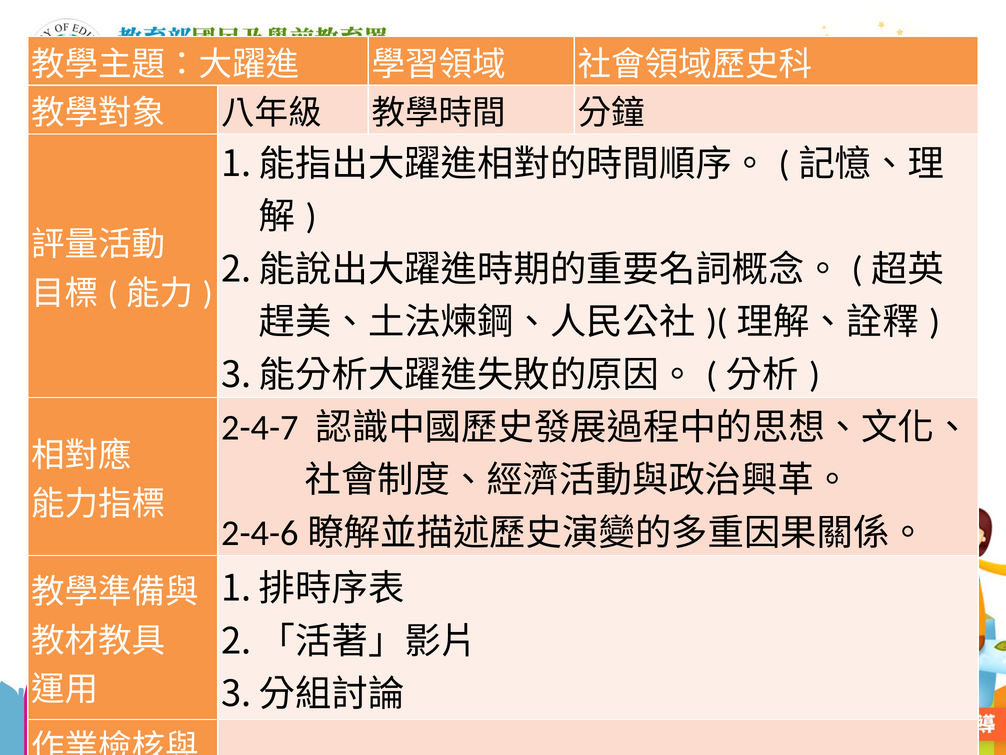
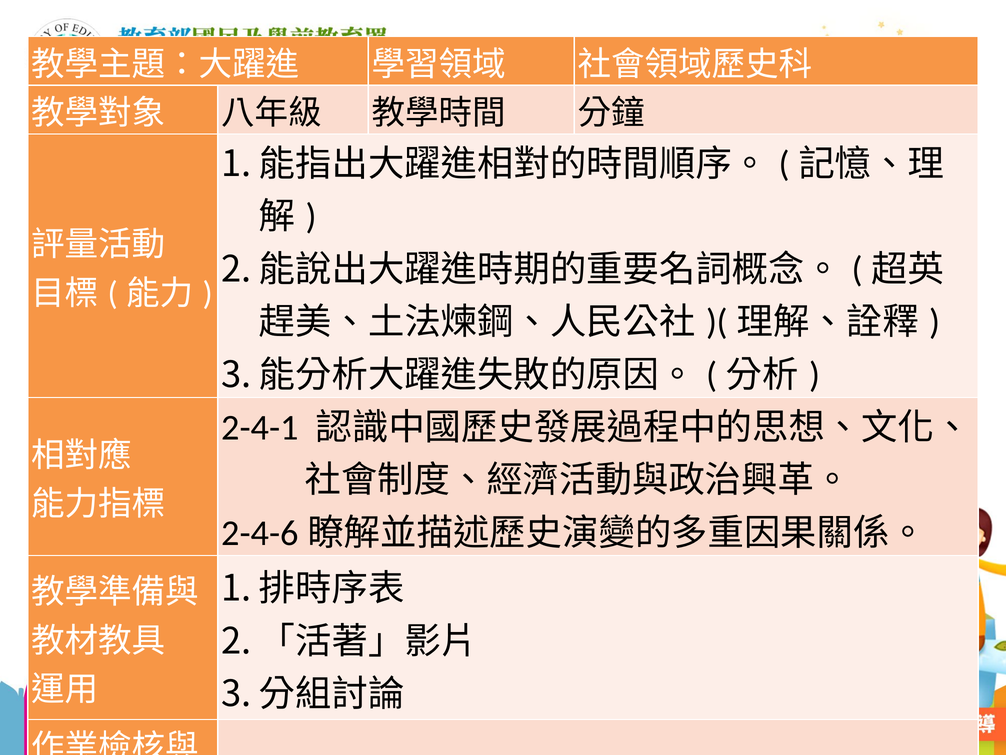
2-4-7: 2-4-7 -> 2-4-1
